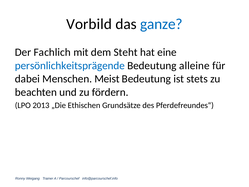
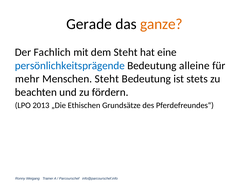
Vorbild: Vorbild -> Gerade
ganze colour: blue -> orange
dabei: dabei -> mehr
Menschen Meist: Meist -> Steht
